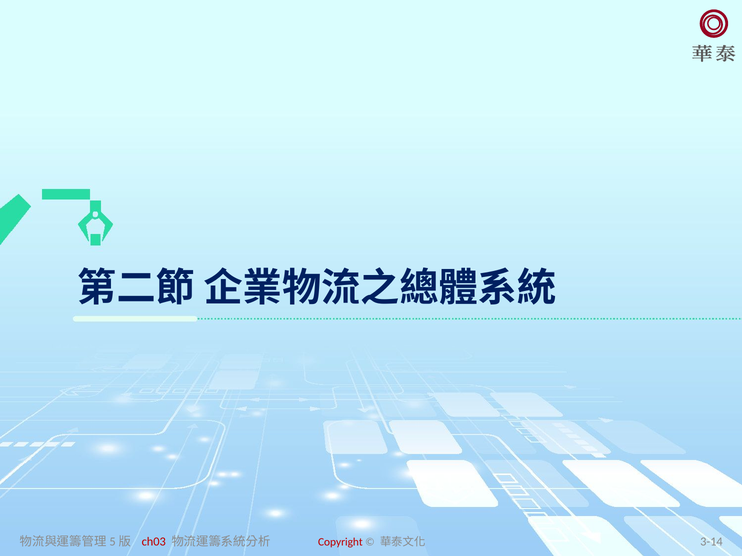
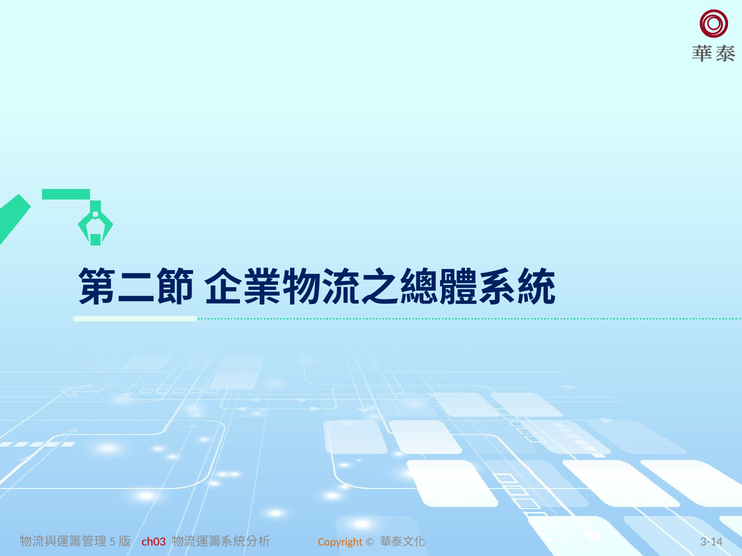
Copyright colour: red -> orange
